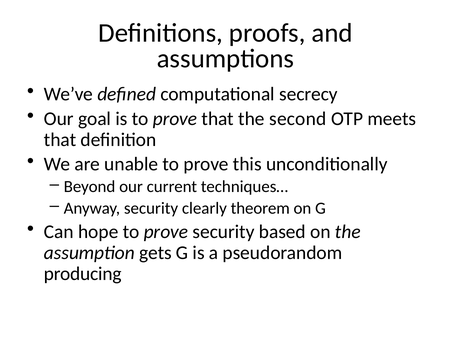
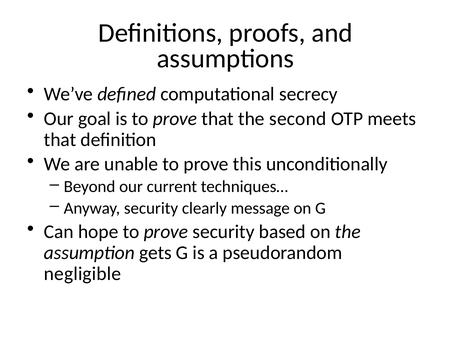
theorem: theorem -> message
producing: producing -> negligible
